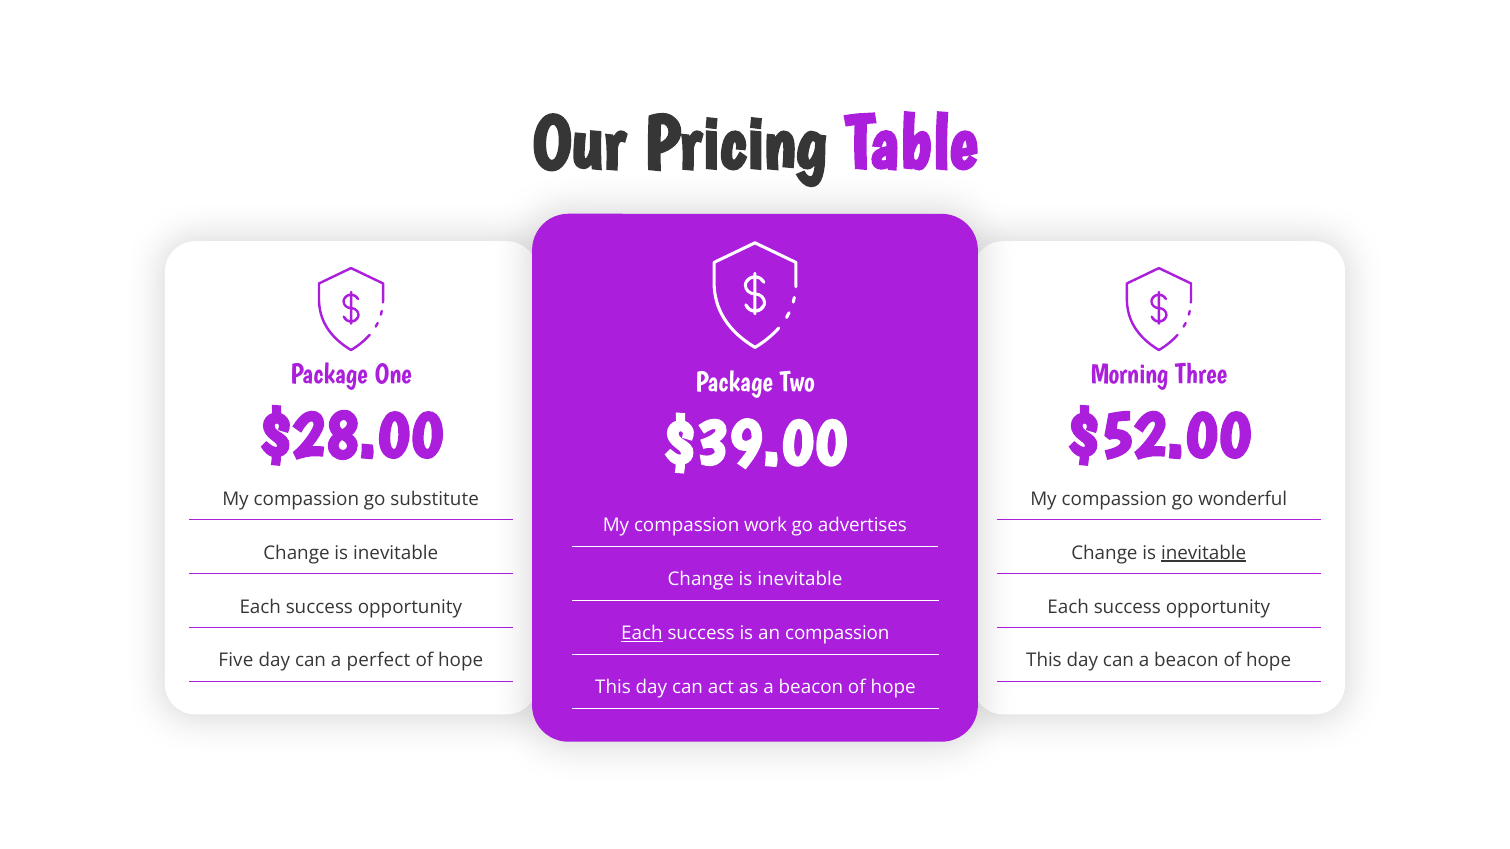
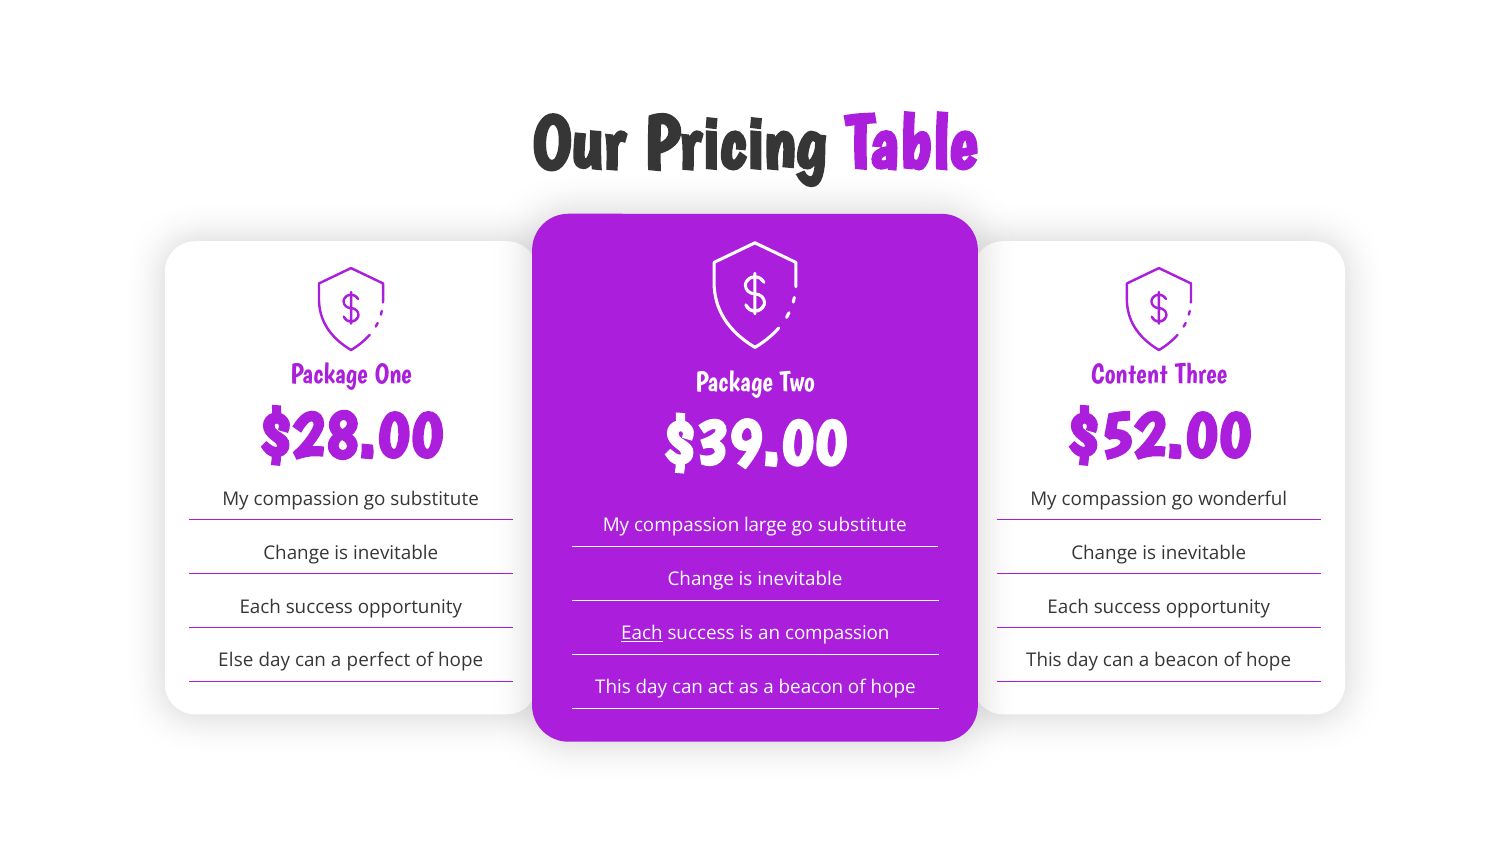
Morning: Morning -> Content
work: work -> large
advertises at (862, 526): advertises -> substitute
inevitable at (1204, 553) underline: present -> none
Five: Five -> Else
